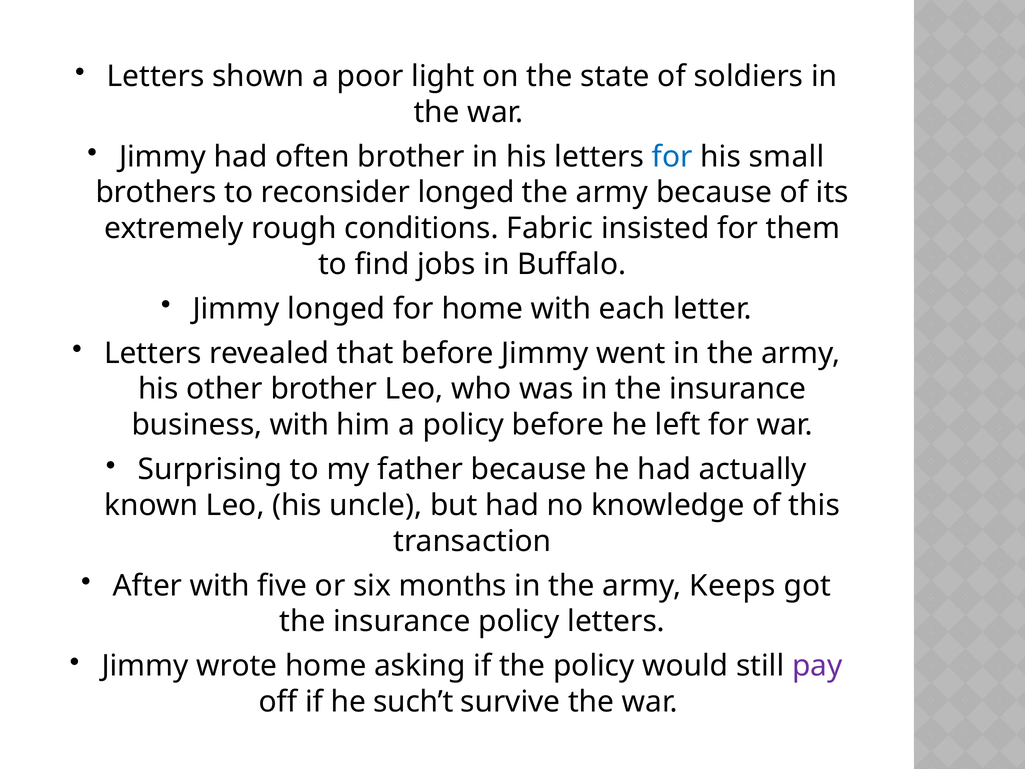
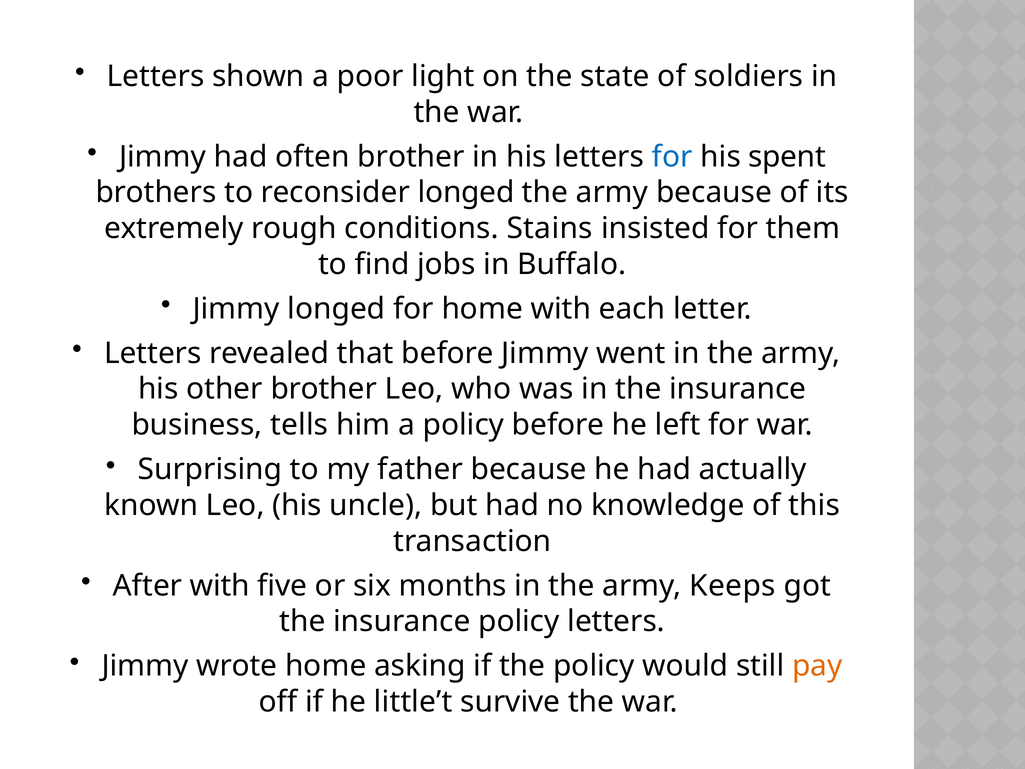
small: small -> spent
Fabric: Fabric -> Stains
business with: with -> tells
pay colour: purple -> orange
such’t: such’t -> little’t
